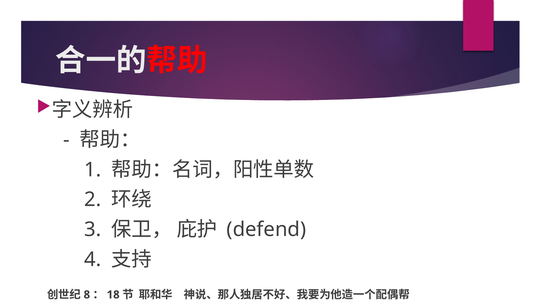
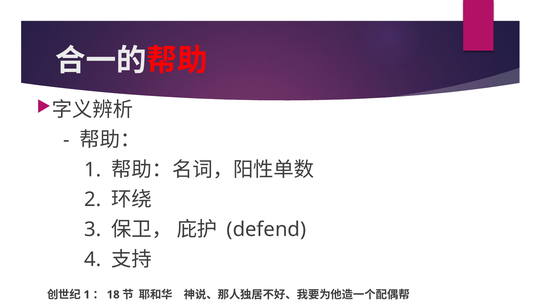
8 at (87, 295): 8 -> 1
